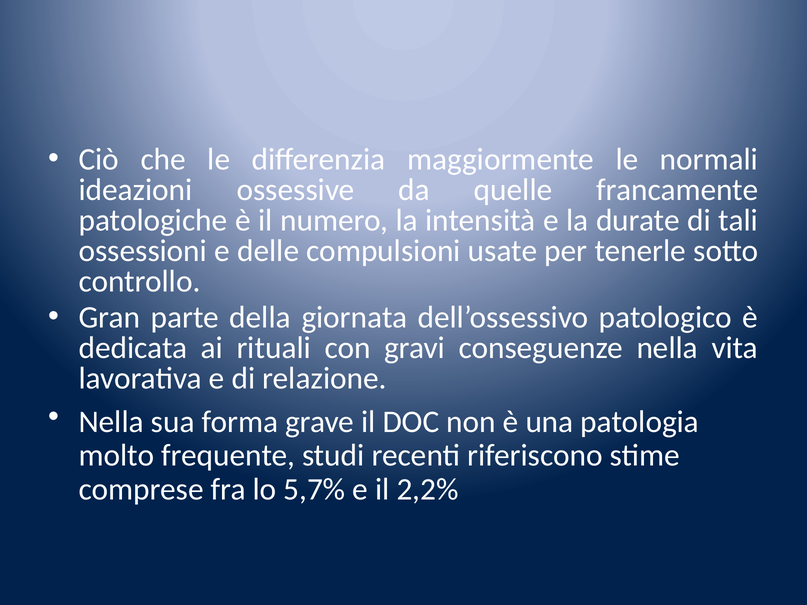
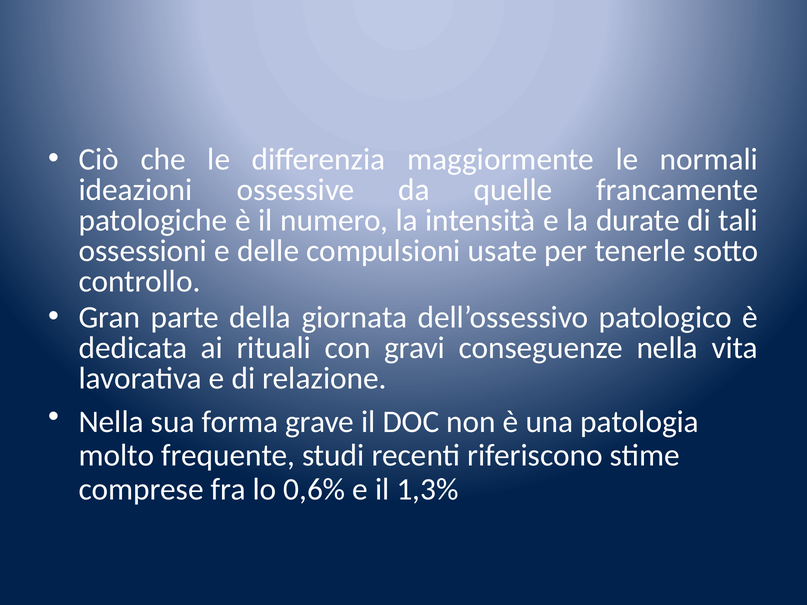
5,7%: 5,7% -> 0,6%
2,2%: 2,2% -> 1,3%
